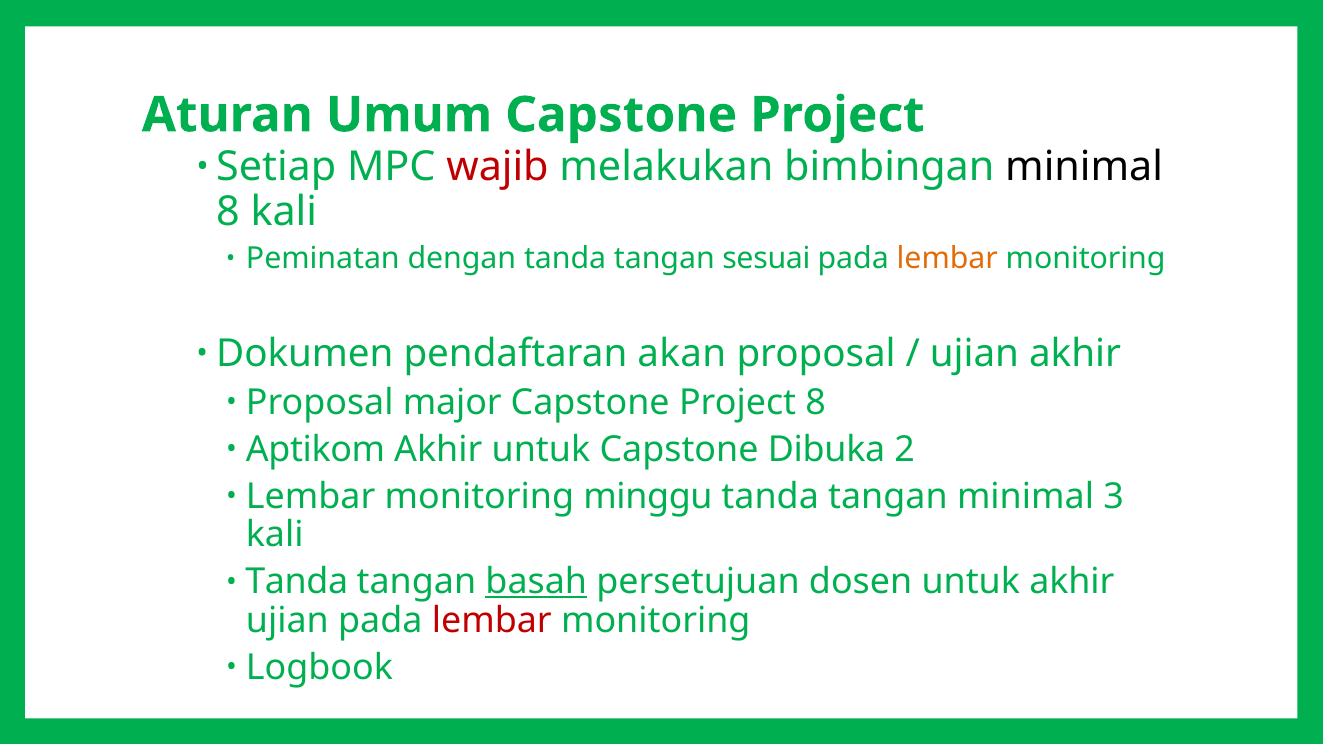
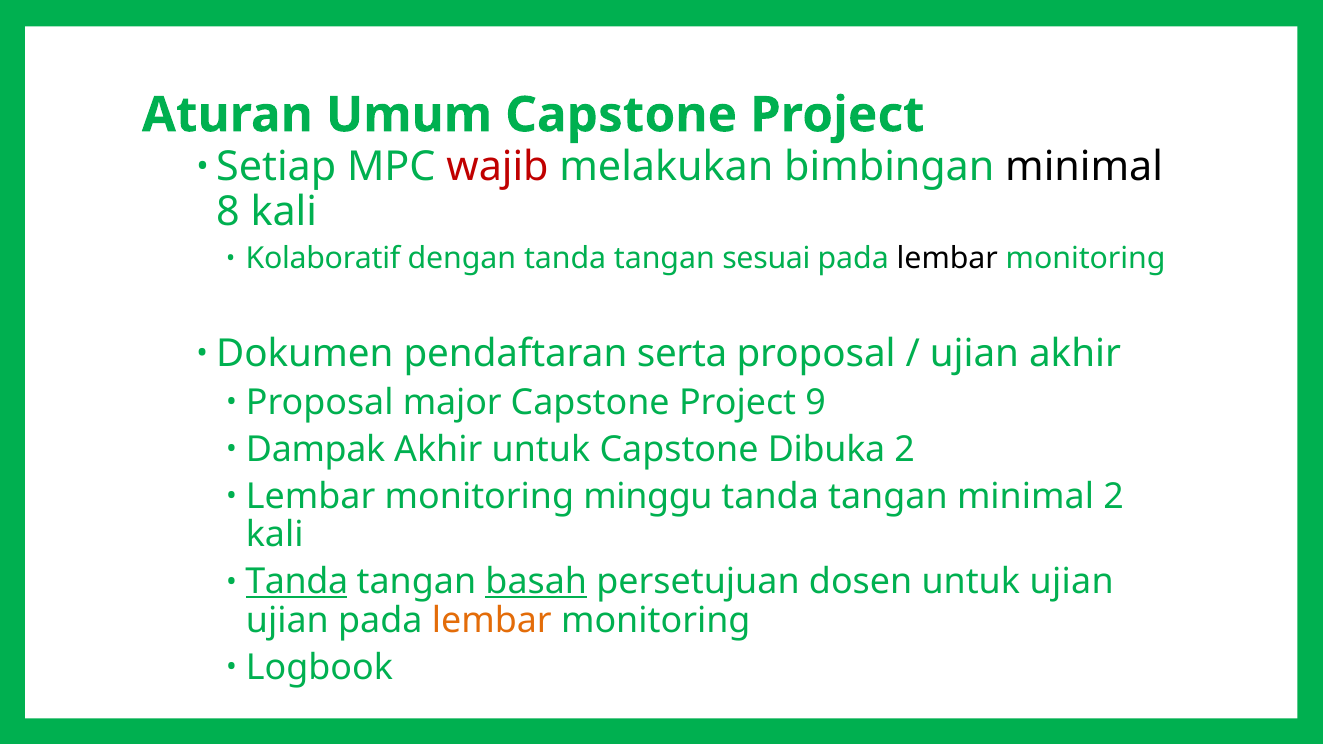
Peminatan: Peminatan -> Kolaboratif
lembar at (947, 259) colour: orange -> black
akan: akan -> serta
Project 8: 8 -> 9
Aptikom: Aptikom -> Dampak
minimal 3: 3 -> 2
Tanda at (297, 582) underline: none -> present
untuk akhir: akhir -> ujian
lembar at (492, 621) colour: red -> orange
